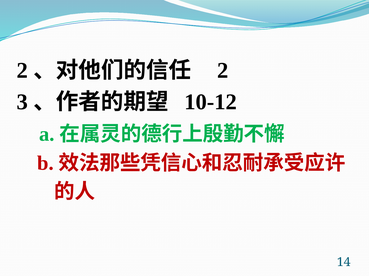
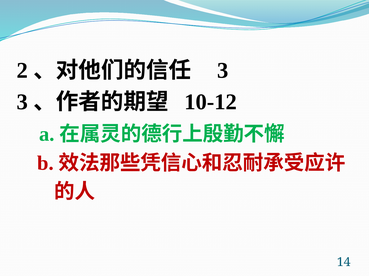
2 at (223, 71): 2 -> 3
